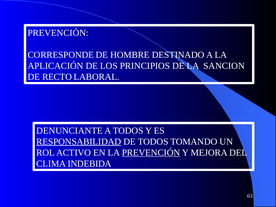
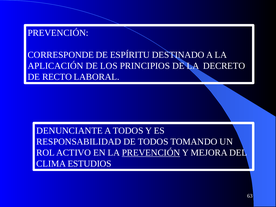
HOMBRE: HOMBRE -> ESPÍRITU
SANCION: SANCION -> DECRETO
RESPONSABILIDAD underline: present -> none
INDEBIDA: INDEBIDA -> ESTUDIOS
